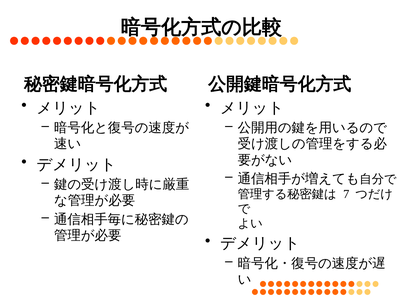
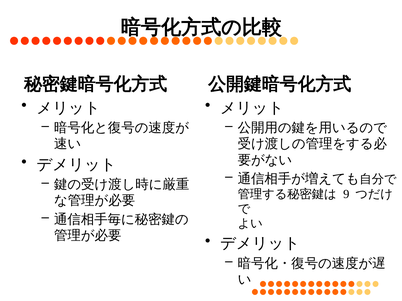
7: 7 -> 9
